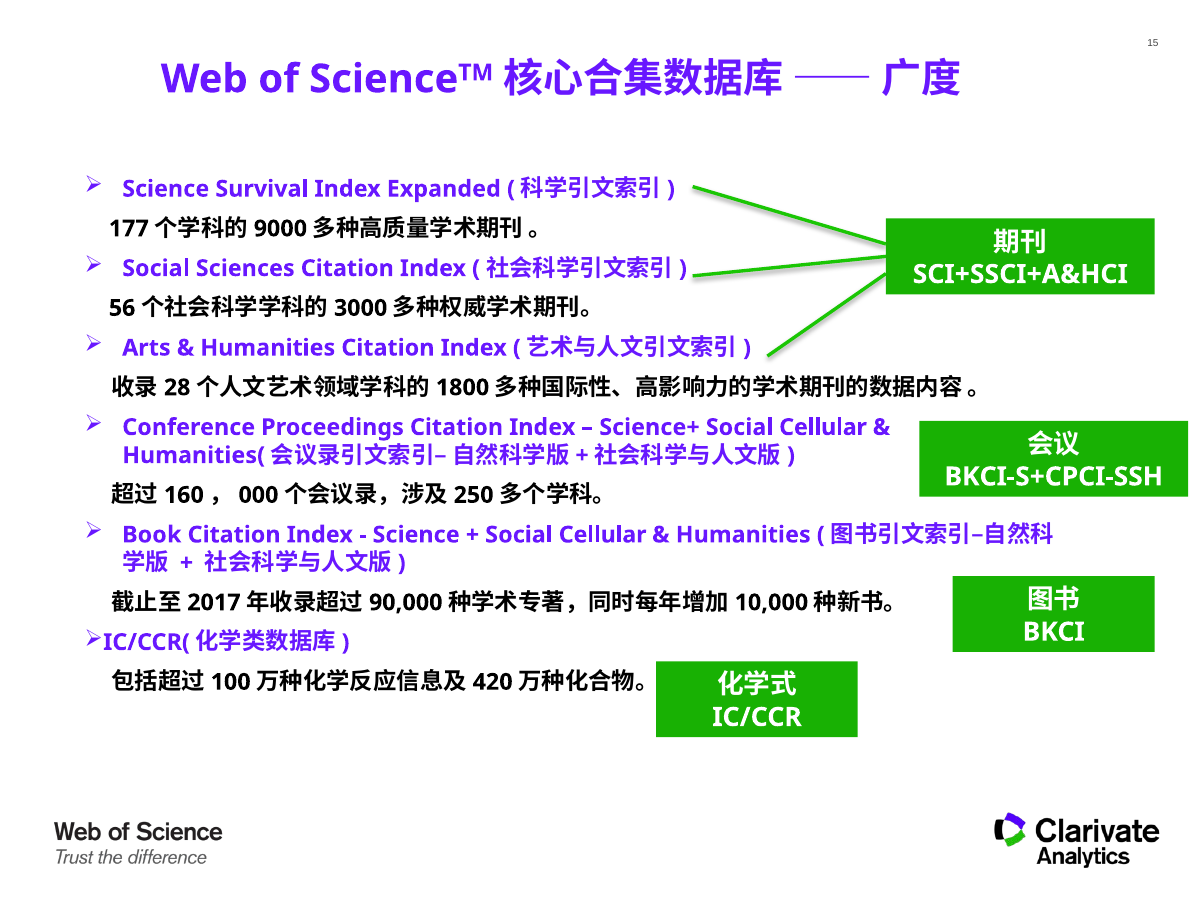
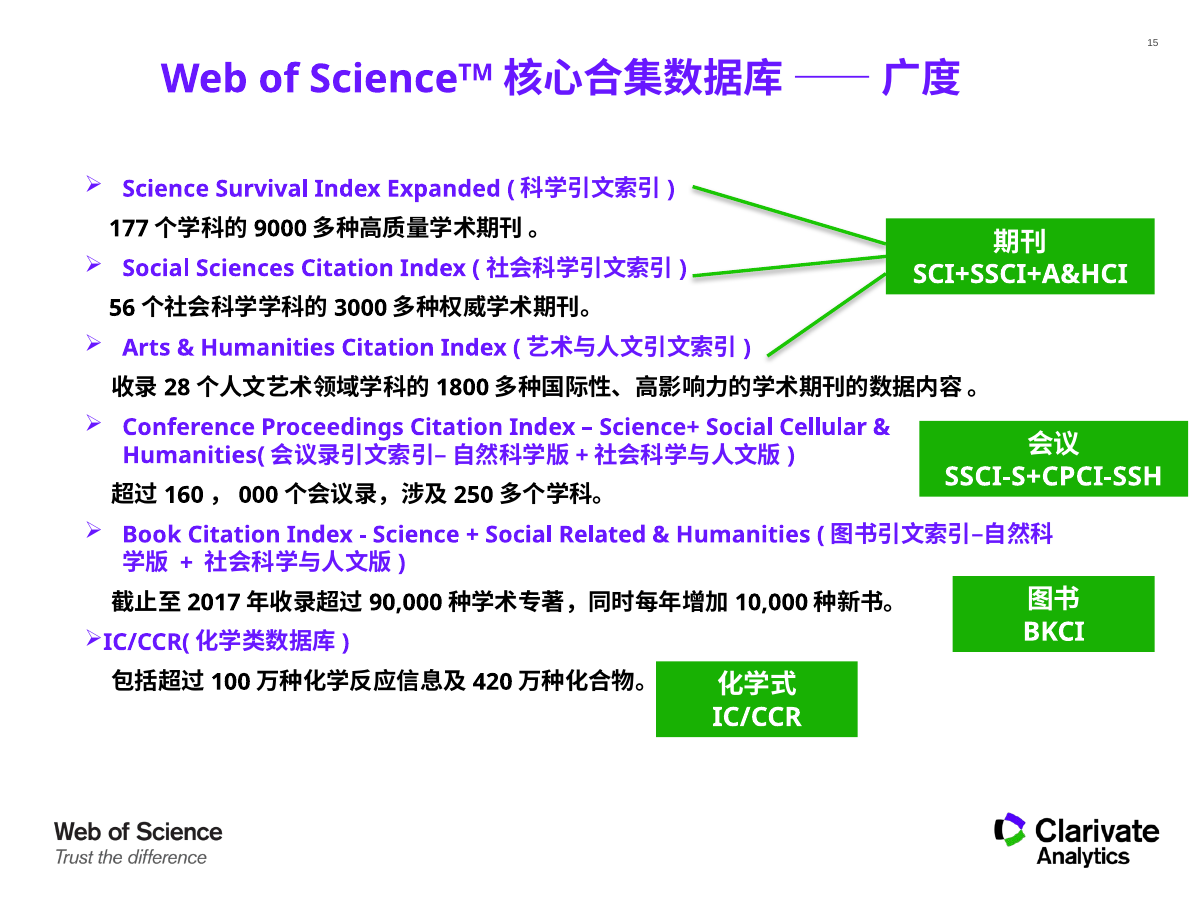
BKCI-S+CPCI-SSH: BKCI-S+CPCI-SSH -> SSCI-S+CPCI-SSH
Cellular at (603, 535): Cellular -> Related
